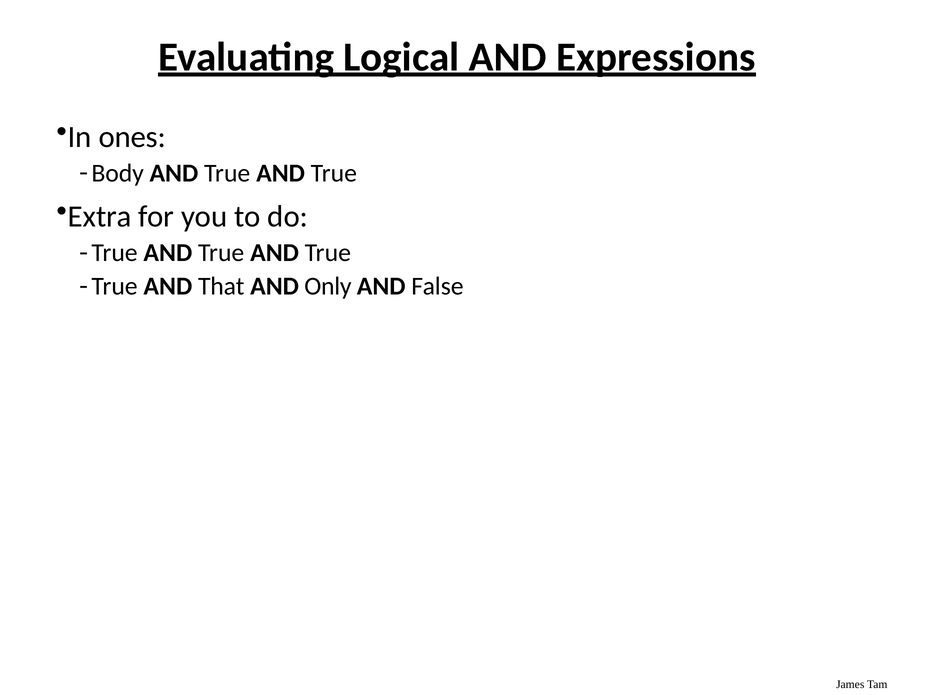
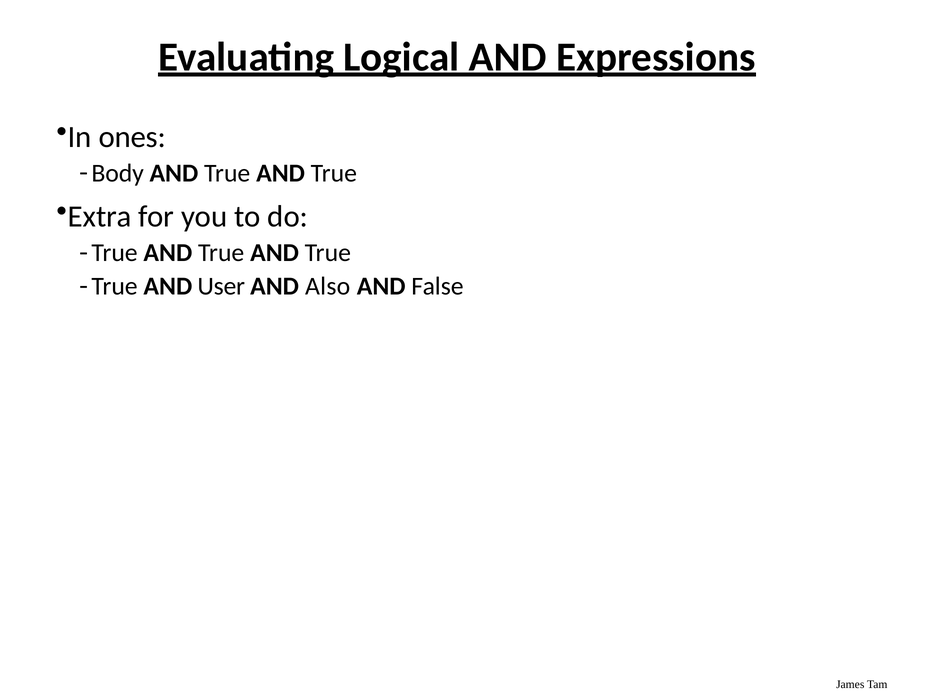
That: That -> User
Only: Only -> Also
